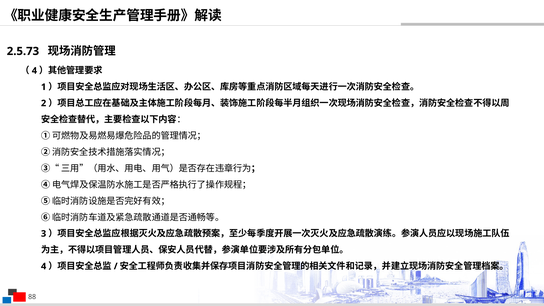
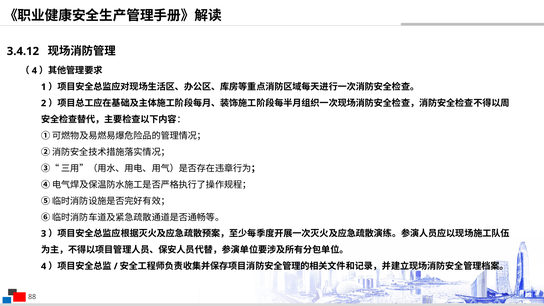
2.5.73: 2.5.73 -> 3.4.12
